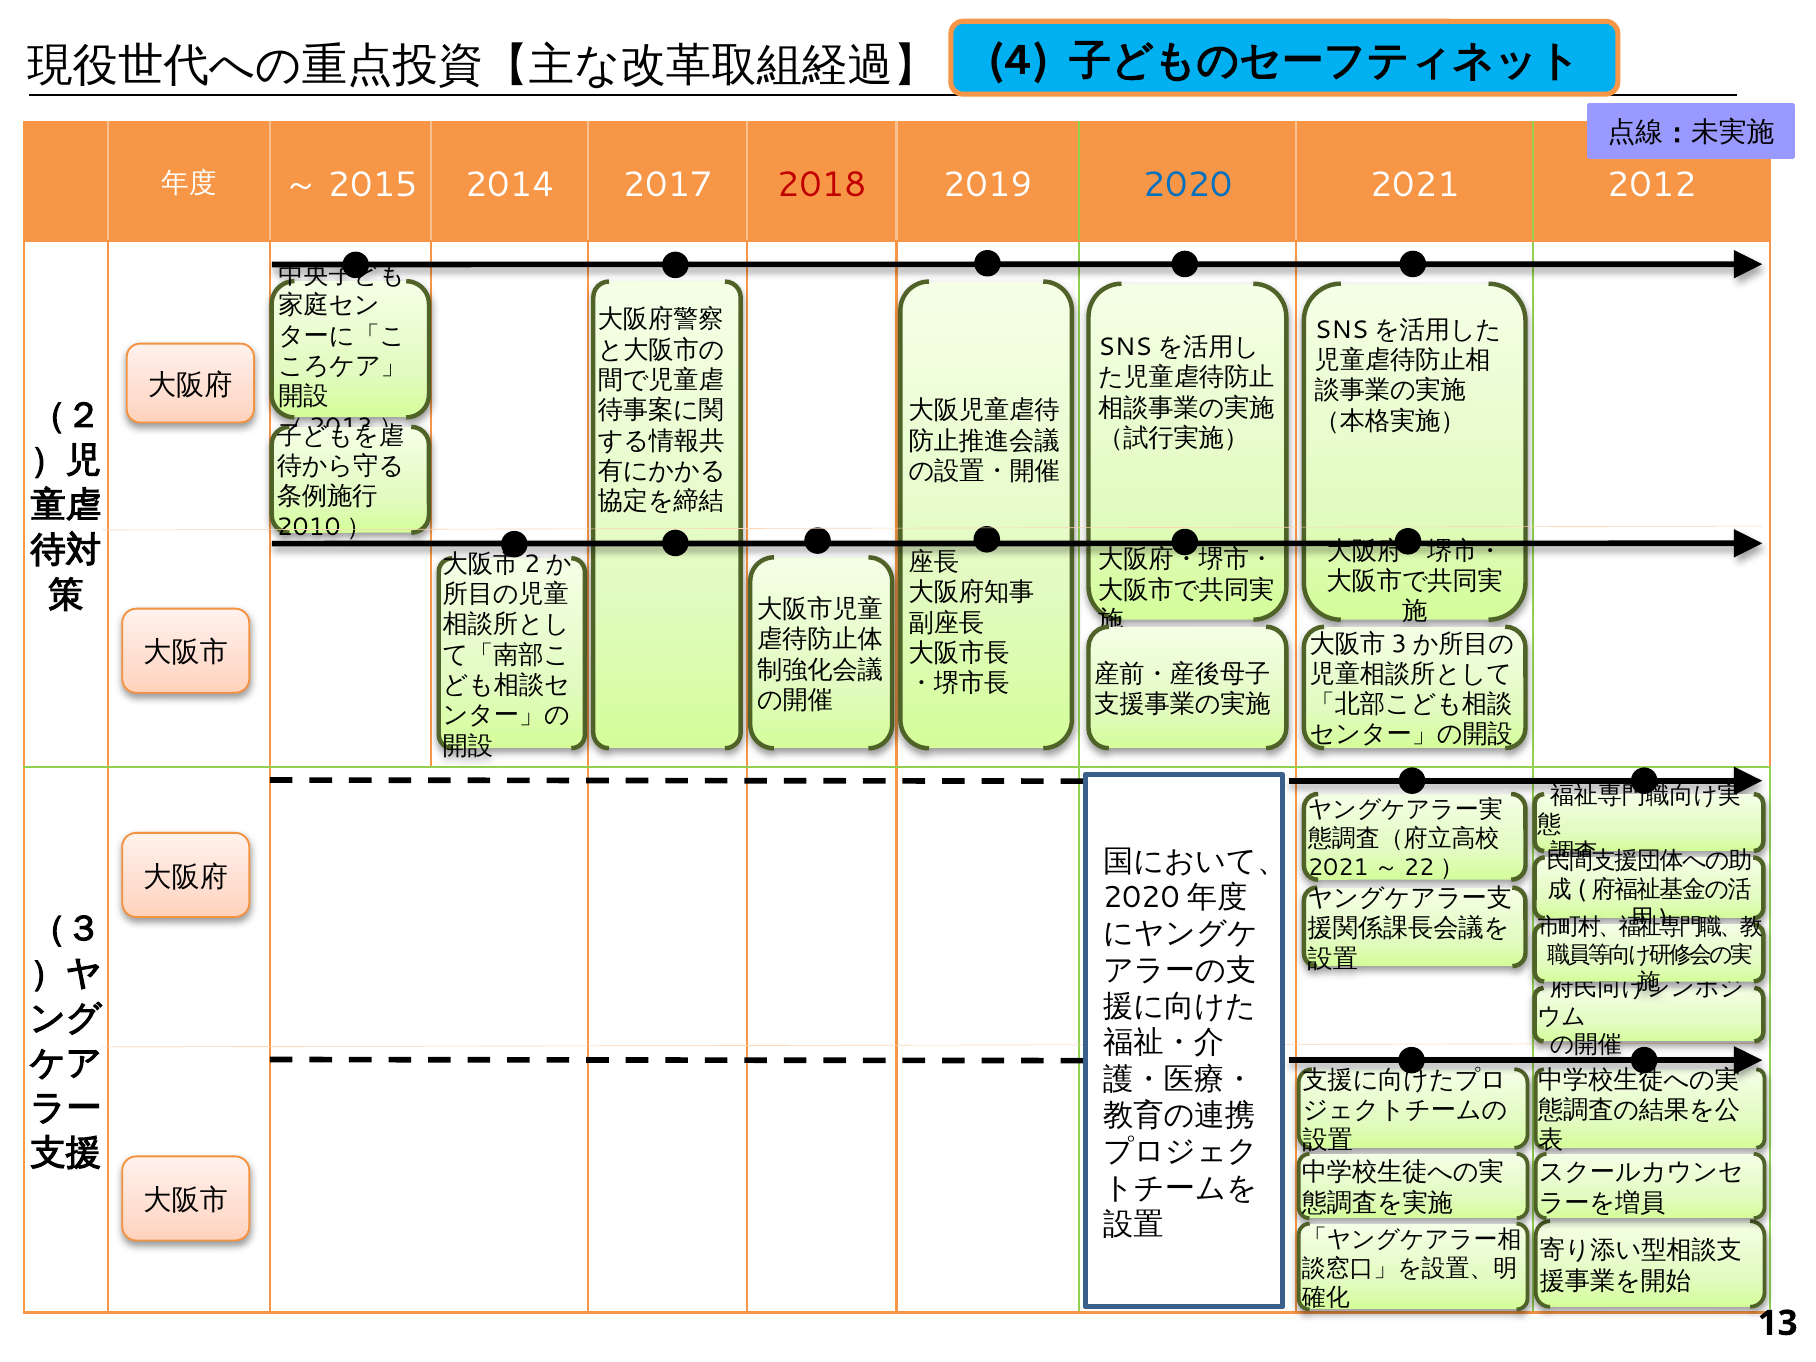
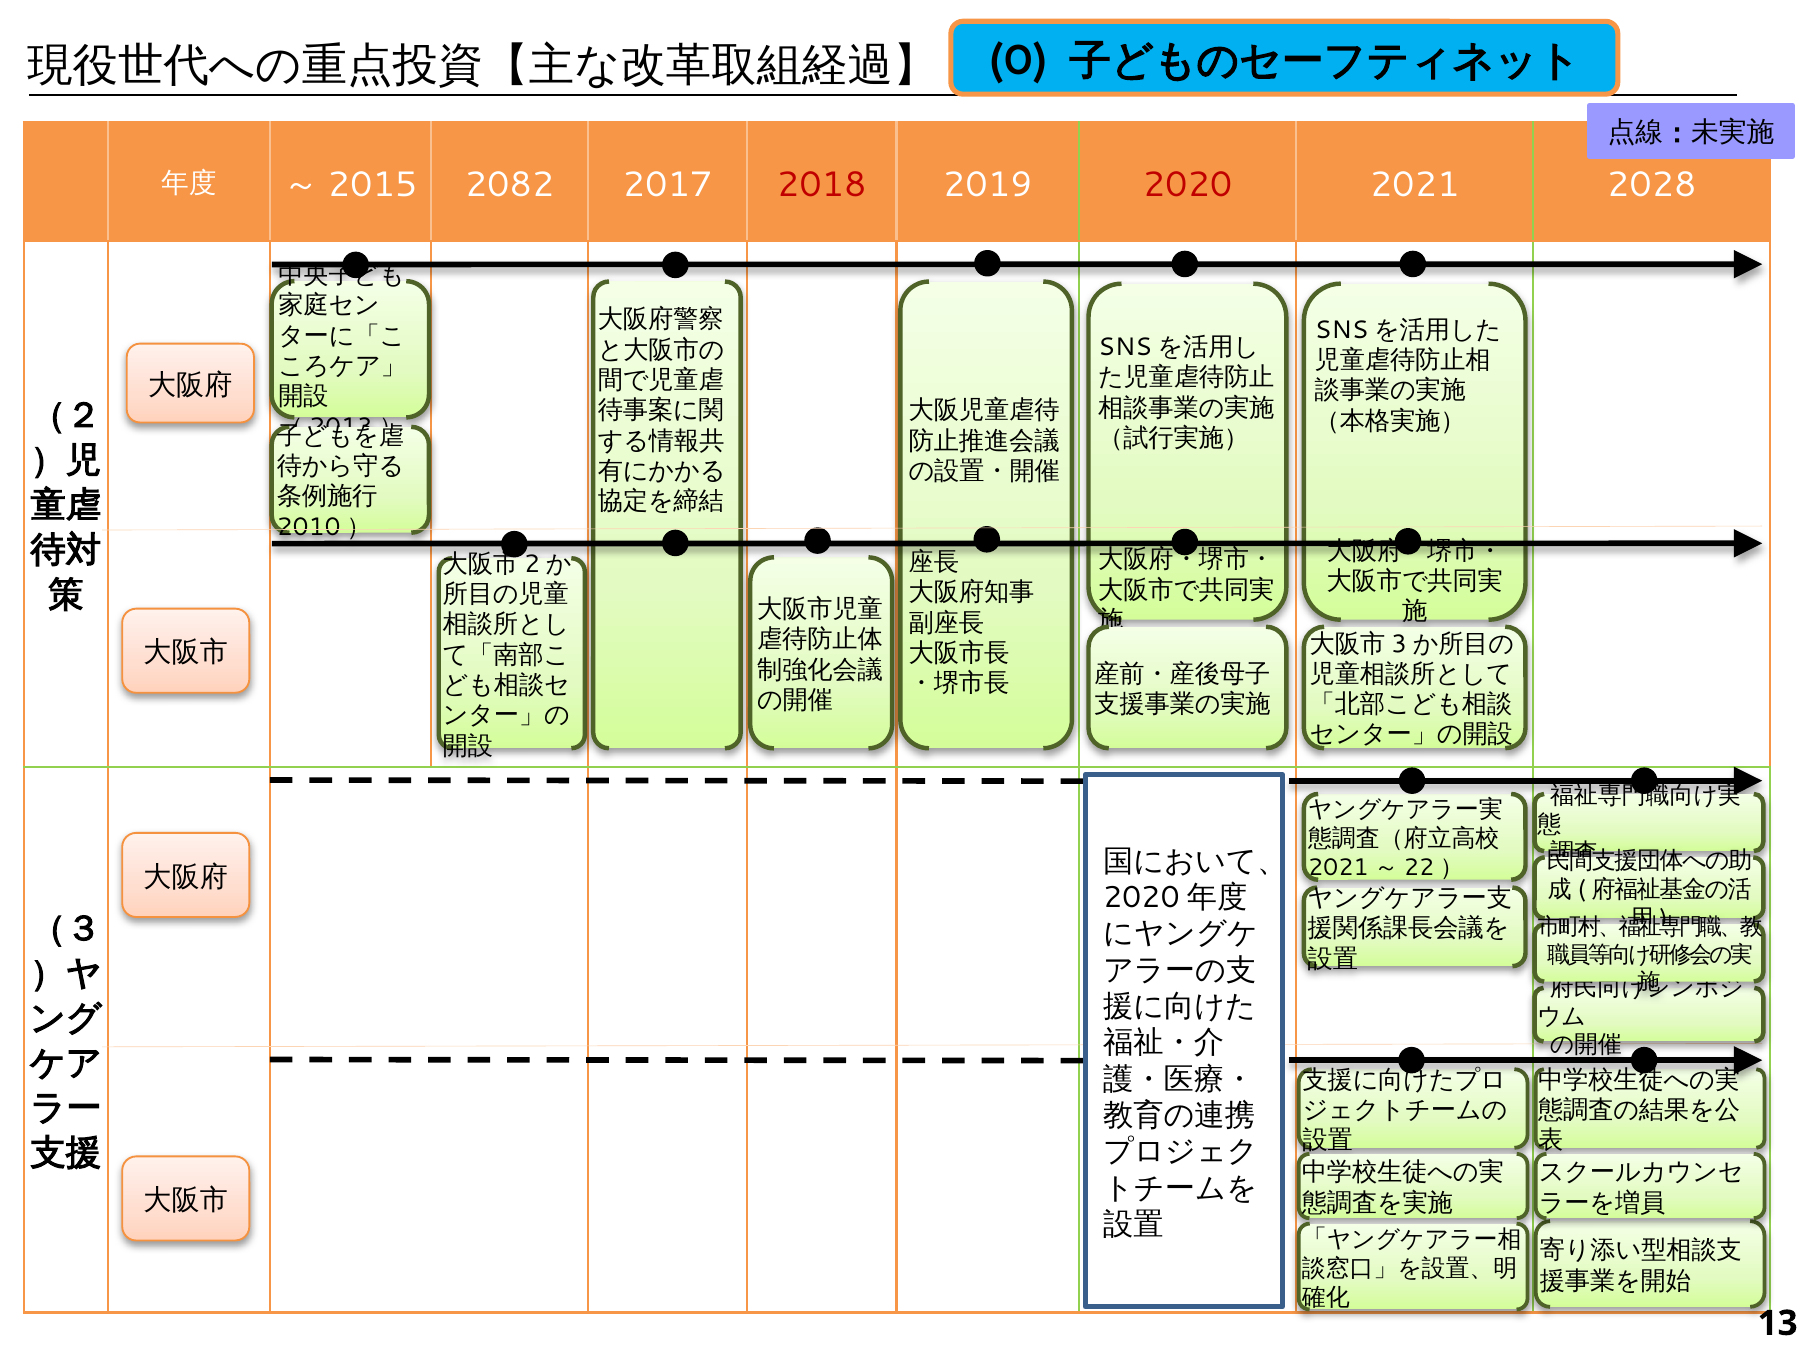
4: 4 -> 0
2014: 2014 -> 2082
2020 colour: blue -> red
2012: 2012 -> 2028
